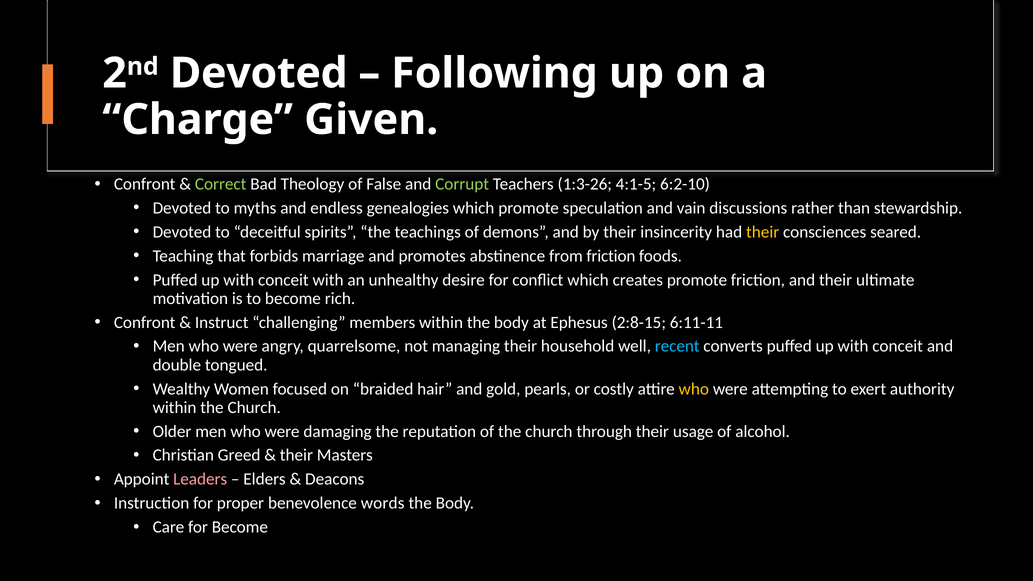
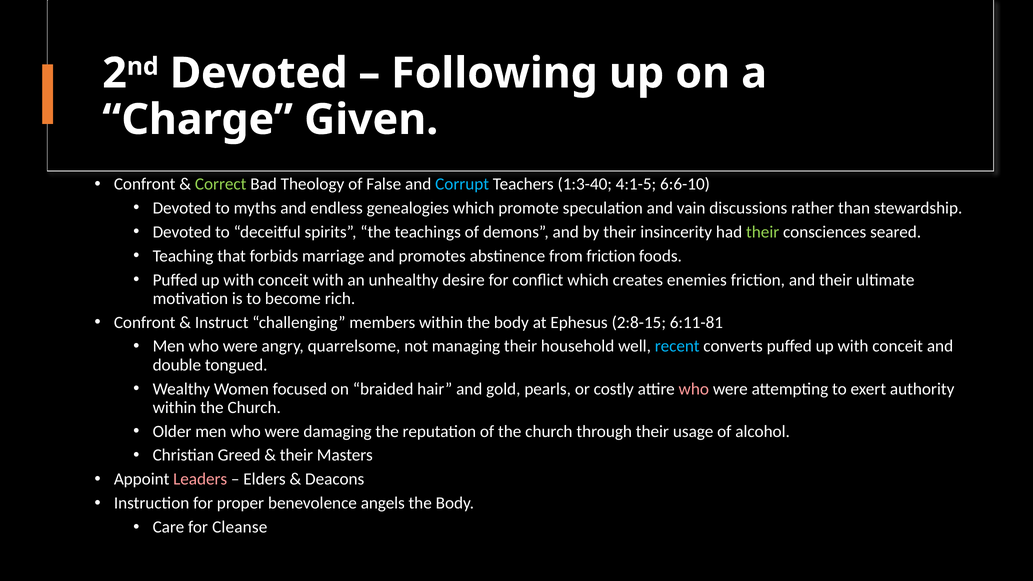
Corrupt colour: light green -> light blue
1:3-26: 1:3-26 -> 1:3-40
6:2-10: 6:2-10 -> 6:6-10
their at (763, 232) colour: yellow -> light green
creates promote: promote -> enemies
6:11-11: 6:11-11 -> 6:11-81
who at (694, 389) colour: yellow -> pink
words: words -> angels
for Become: Become -> Cleanse
